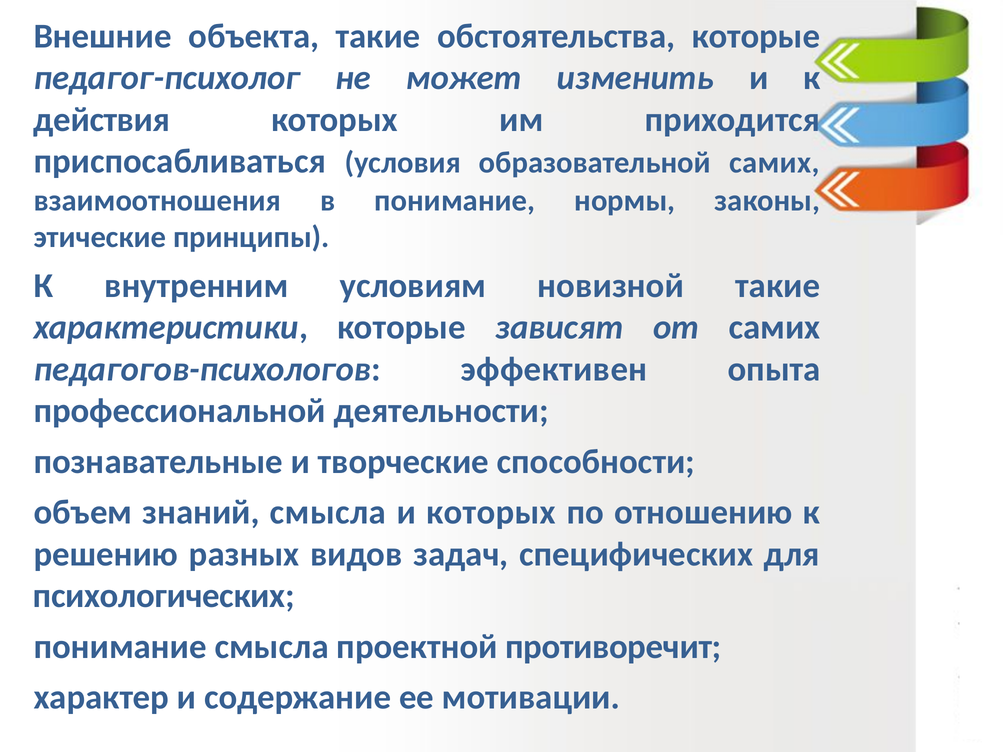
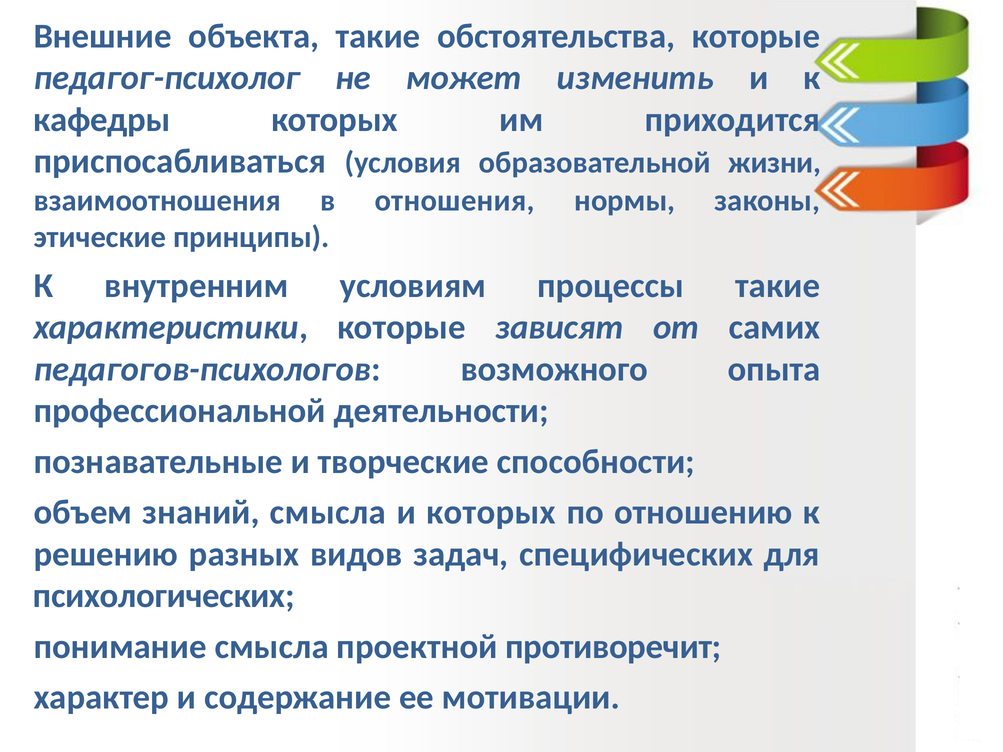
действия: действия -> кафедры
образовательной самих: самих -> жизни
в понимание: понимание -> отношения
новизной: новизной -> процессы
эффективен: эффективен -> возможного
